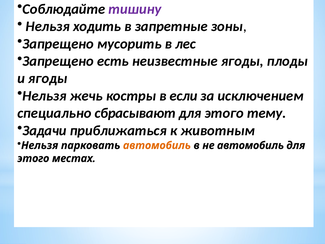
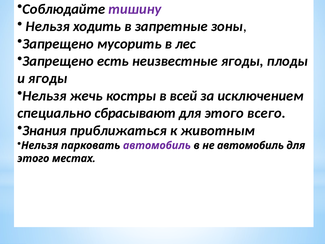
если: если -> всей
тему: тему -> всего
Задачи: Задачи -> Знания
автомобиль at (157, 145) colour: orange -> purple
